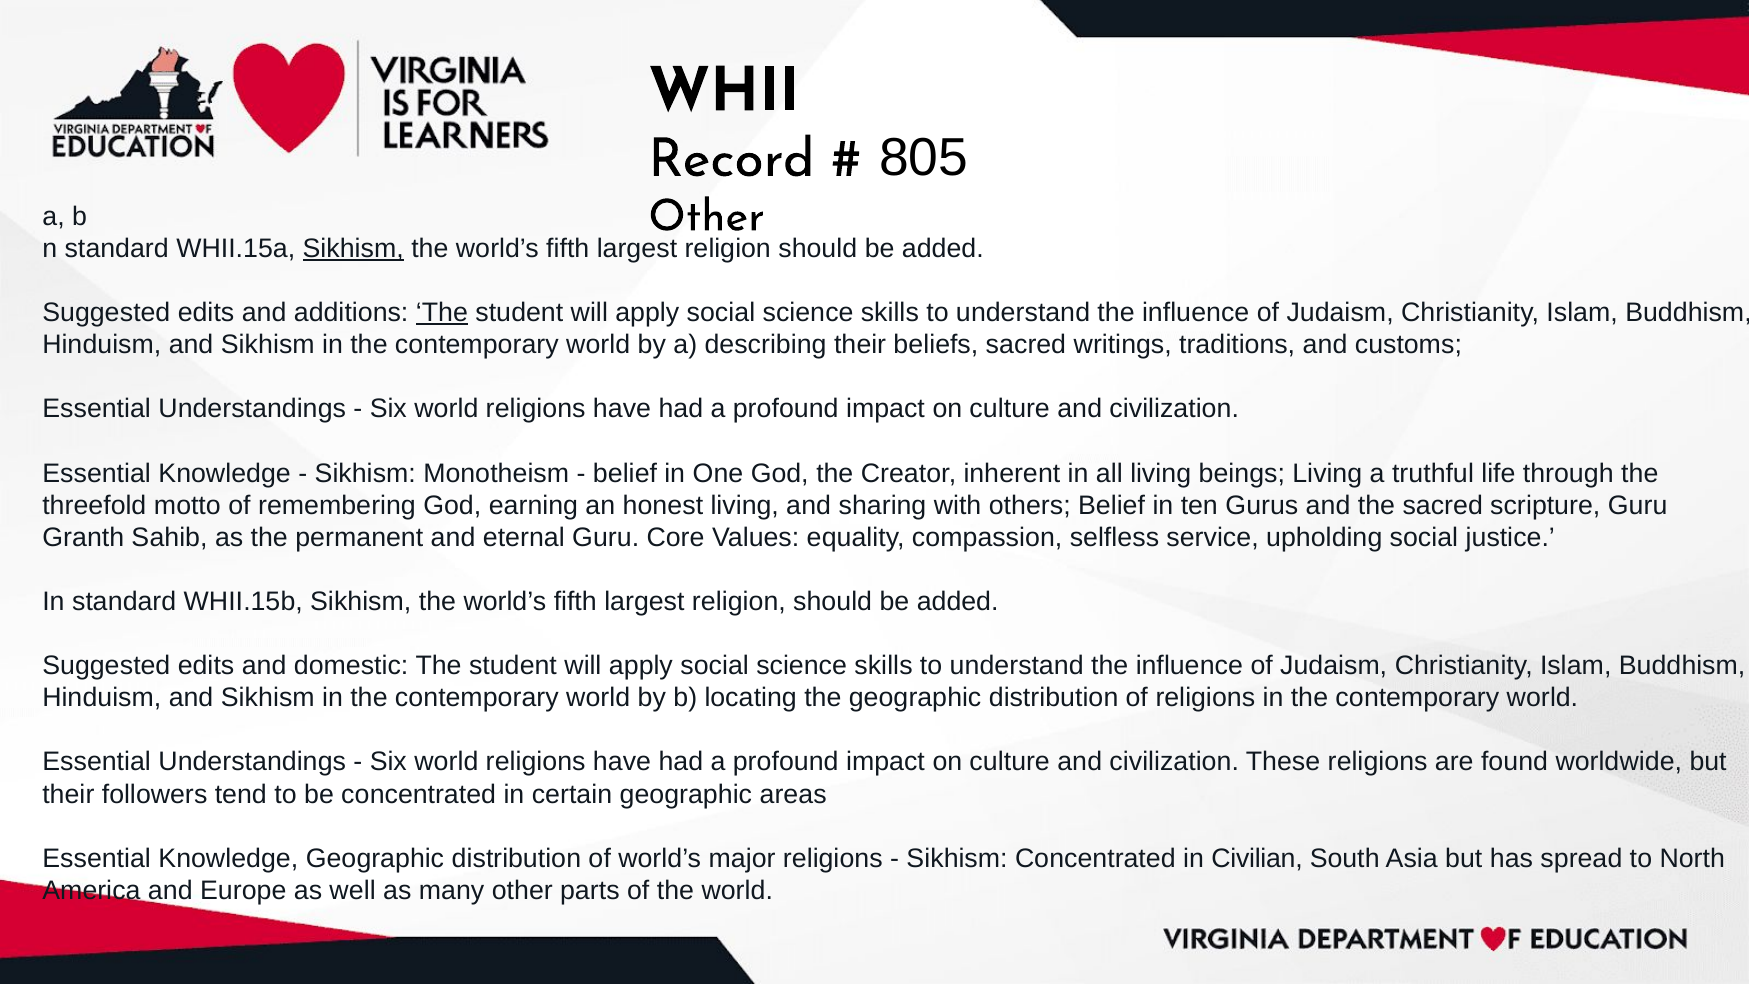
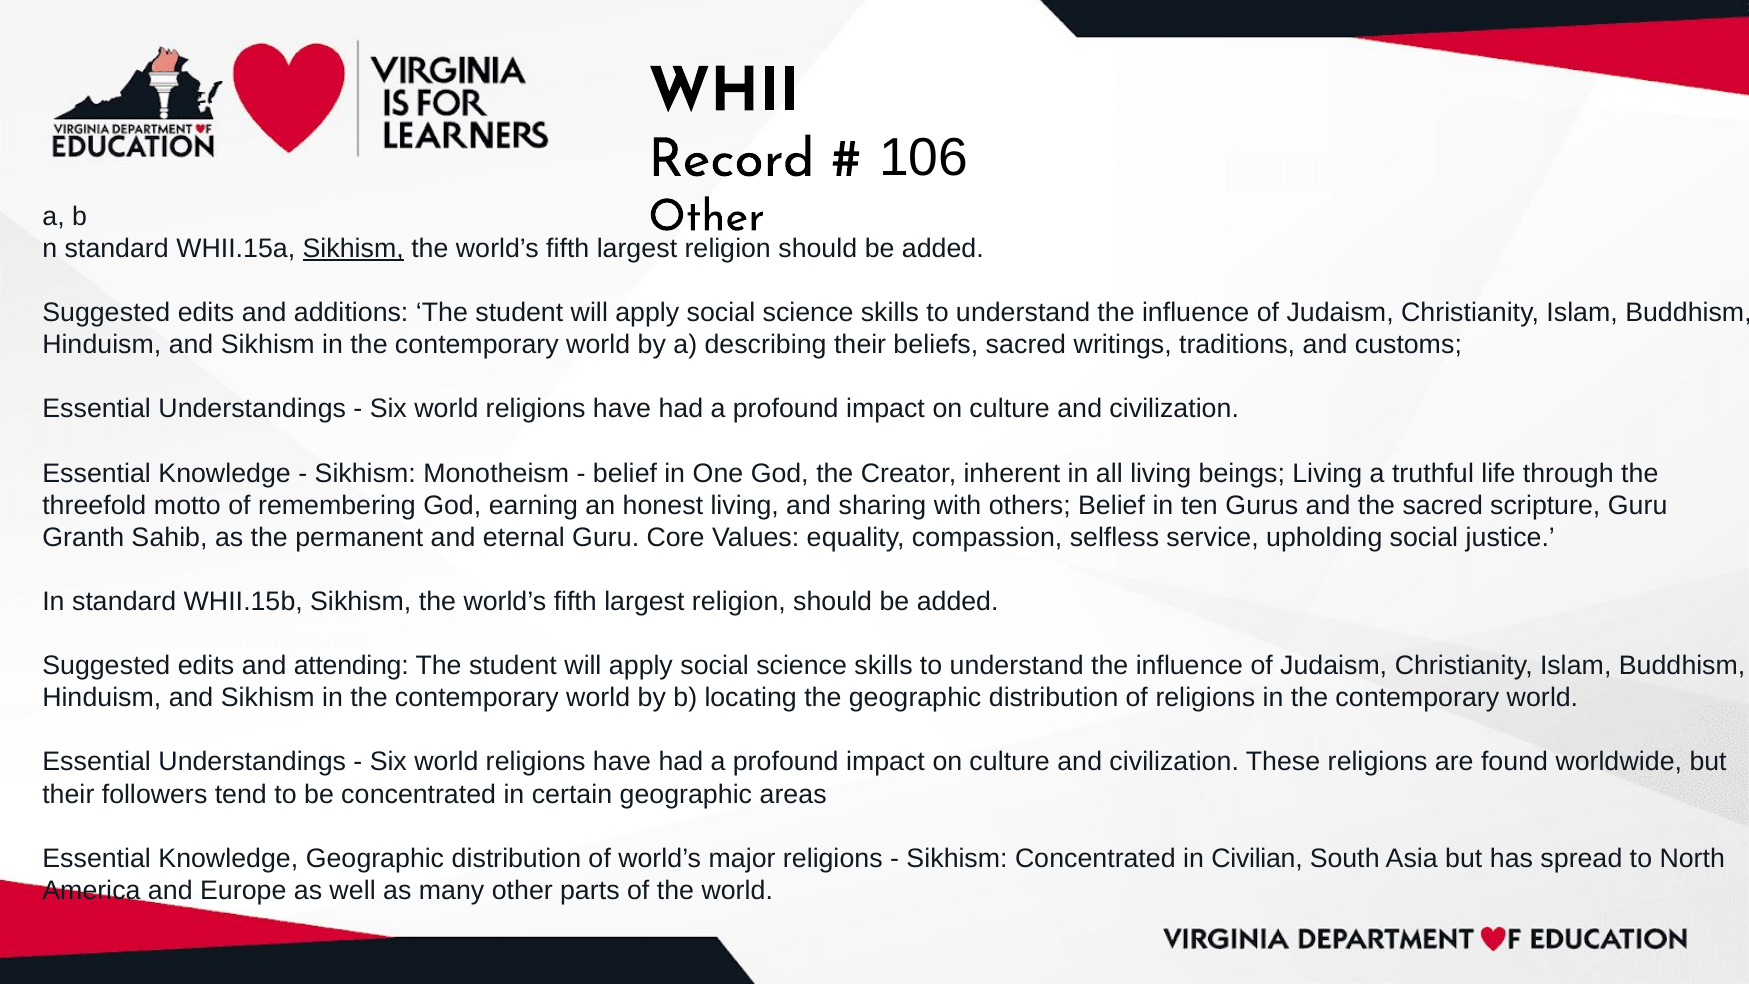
805: 805 -> 106
The at (442, 313) underline: present -> none
domestic: domestic -> attending
